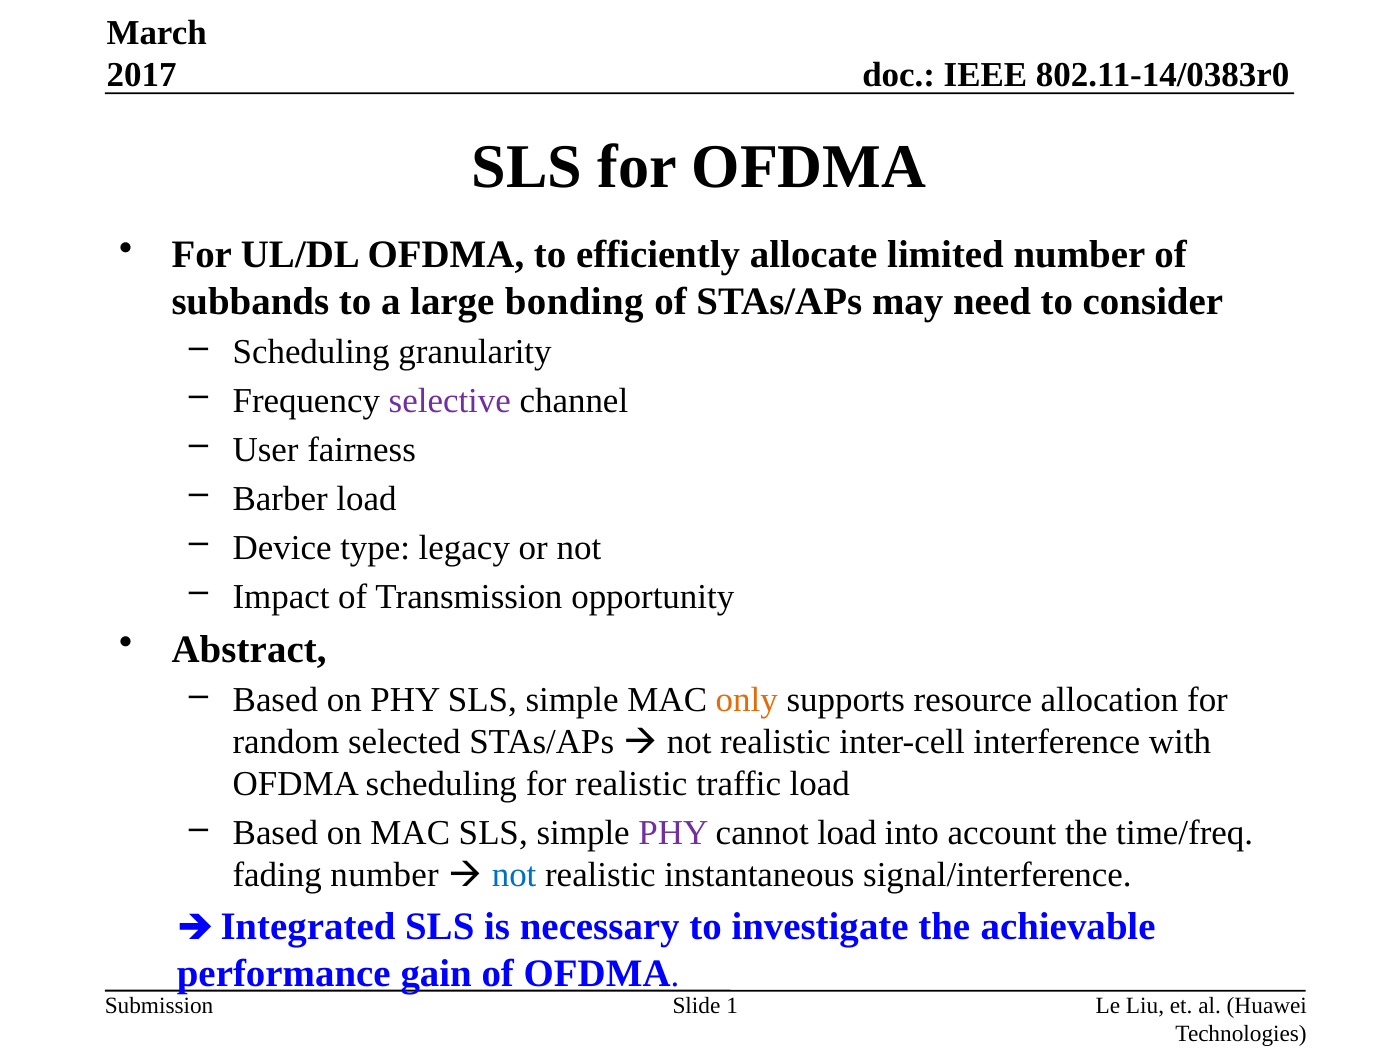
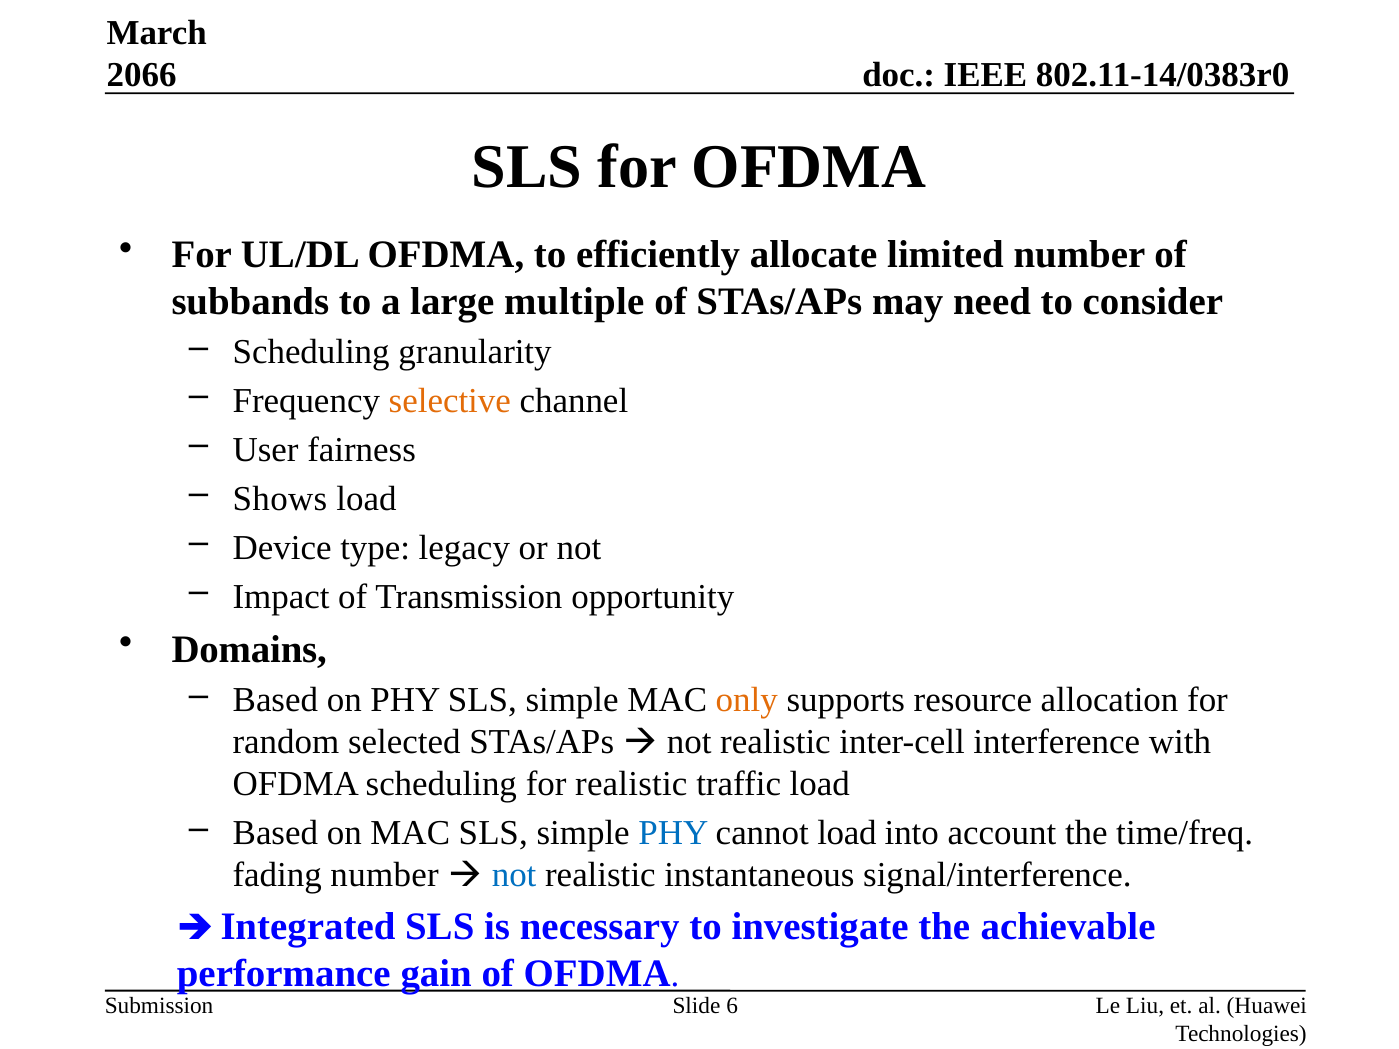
2017: 2017 -> 2066
bonding: bonding -> multiple
selective colour: purple -> orange
Barber: Barber -> Shows
Abstract: Abstract -> Domains
PHY at (673, 833) colour: purple -> blue
1: 1 -> 6
